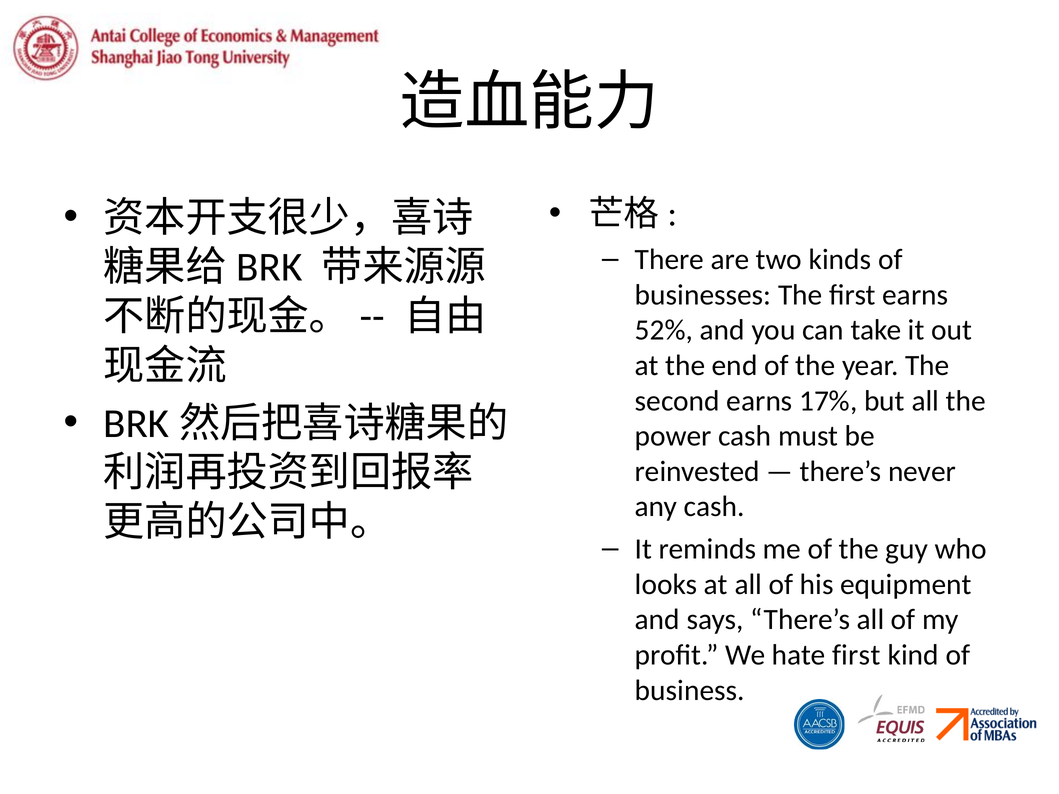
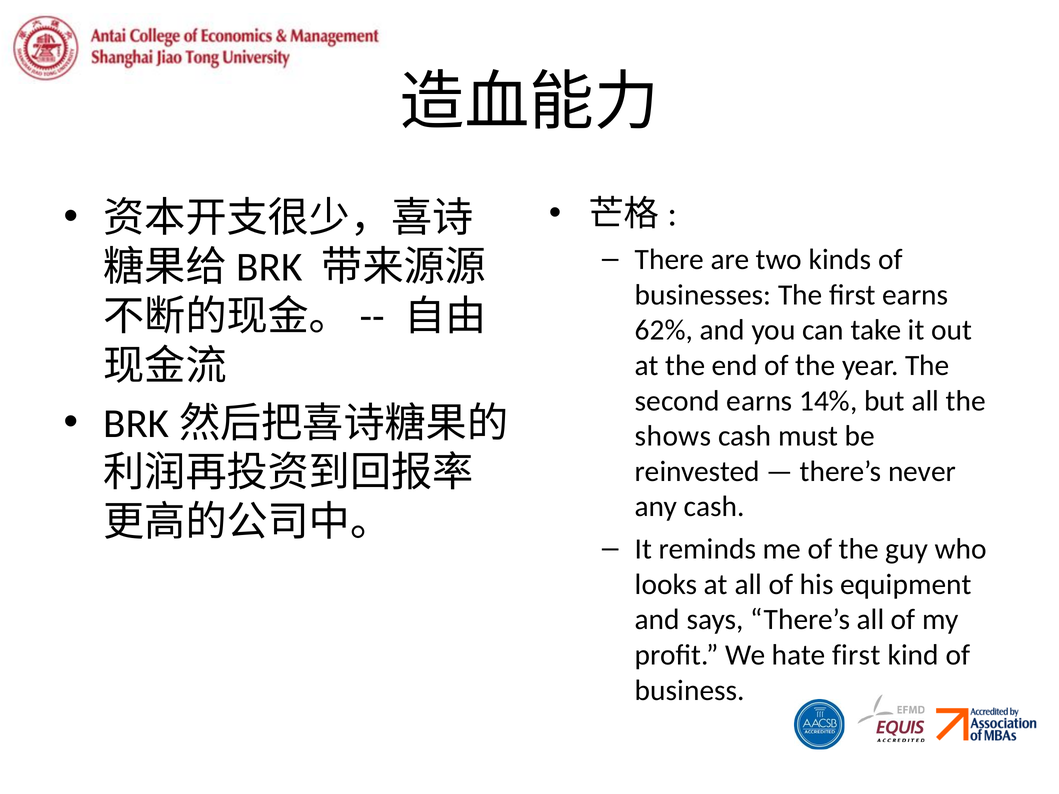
52%: 52% -> 62%
17%: 17% -> 14%
power: power -> shows
